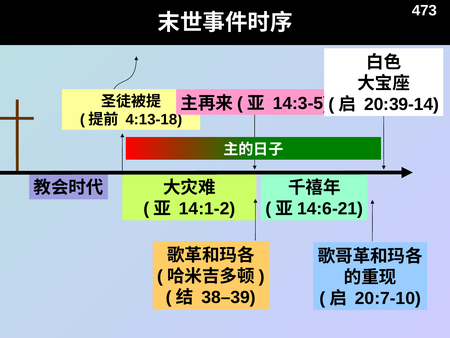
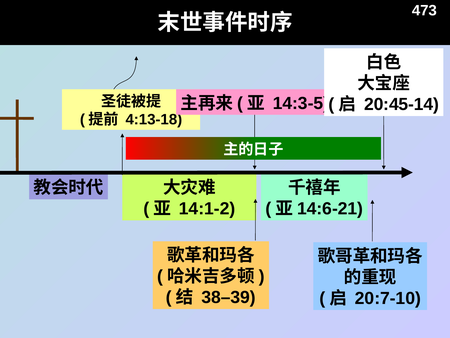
20:39-14: 20:39-14 -> 20:45-14
